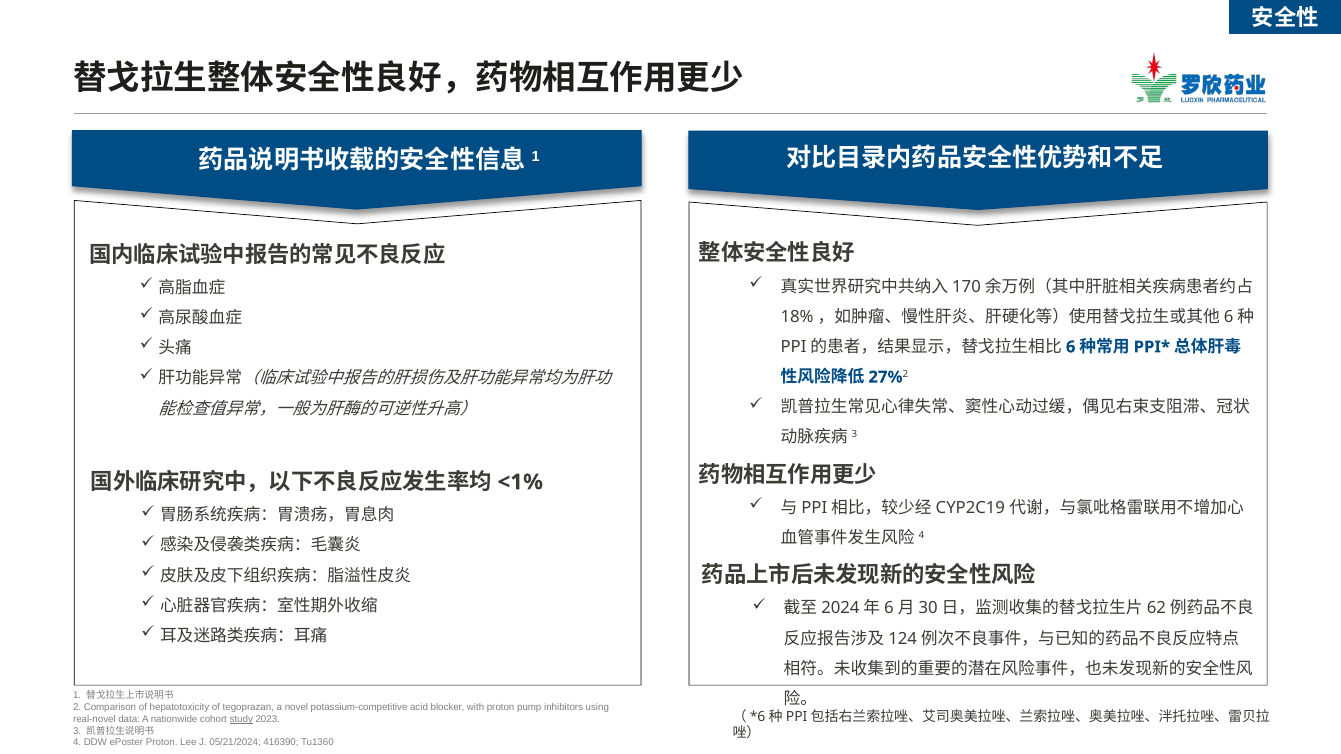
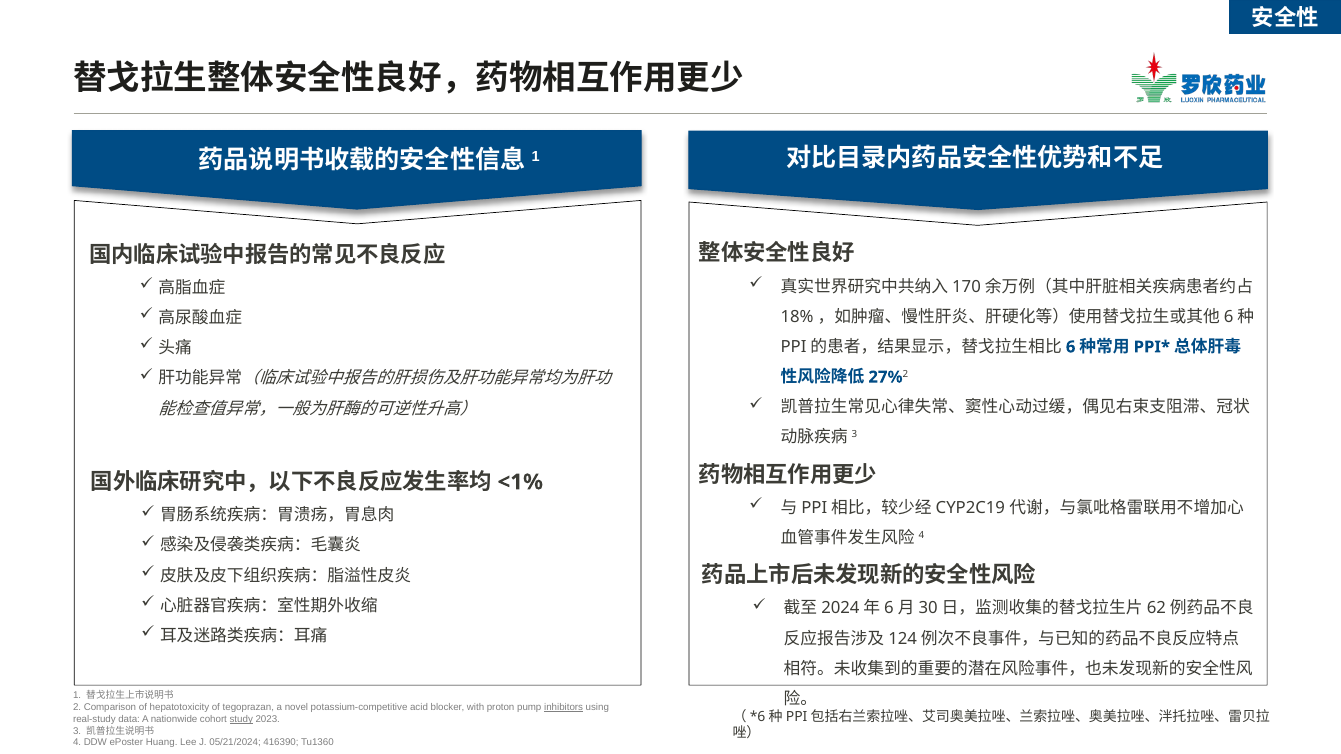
inhibitors underline: none -> present
real-novel: real-novel -> real-study
ePoster Proton: Proton -> Huang
